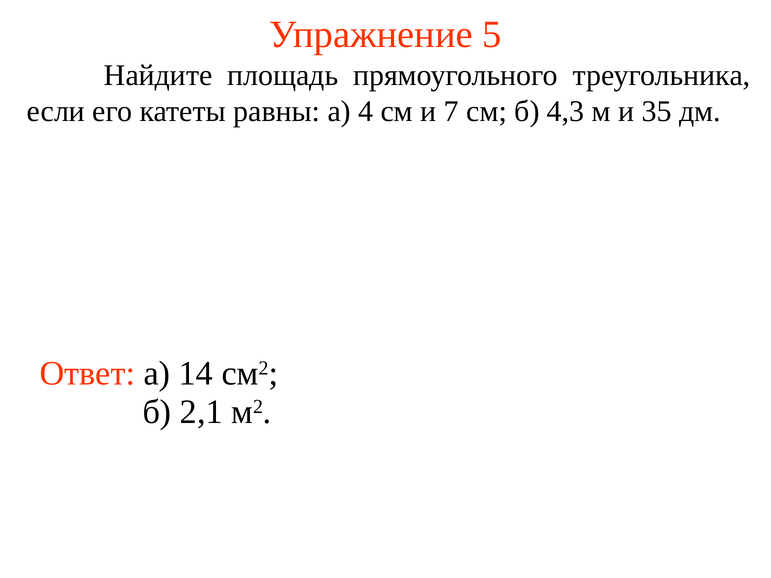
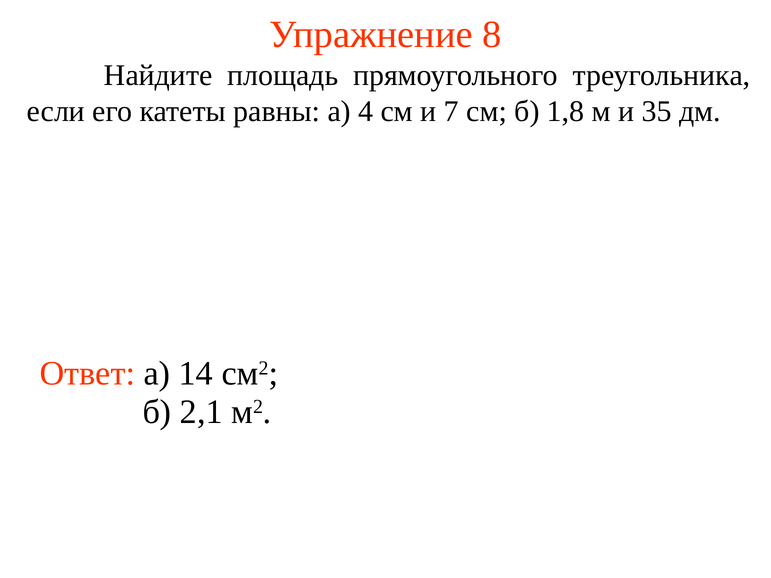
5: 5 -> 8
4,3: 4,3 -> 1,8
